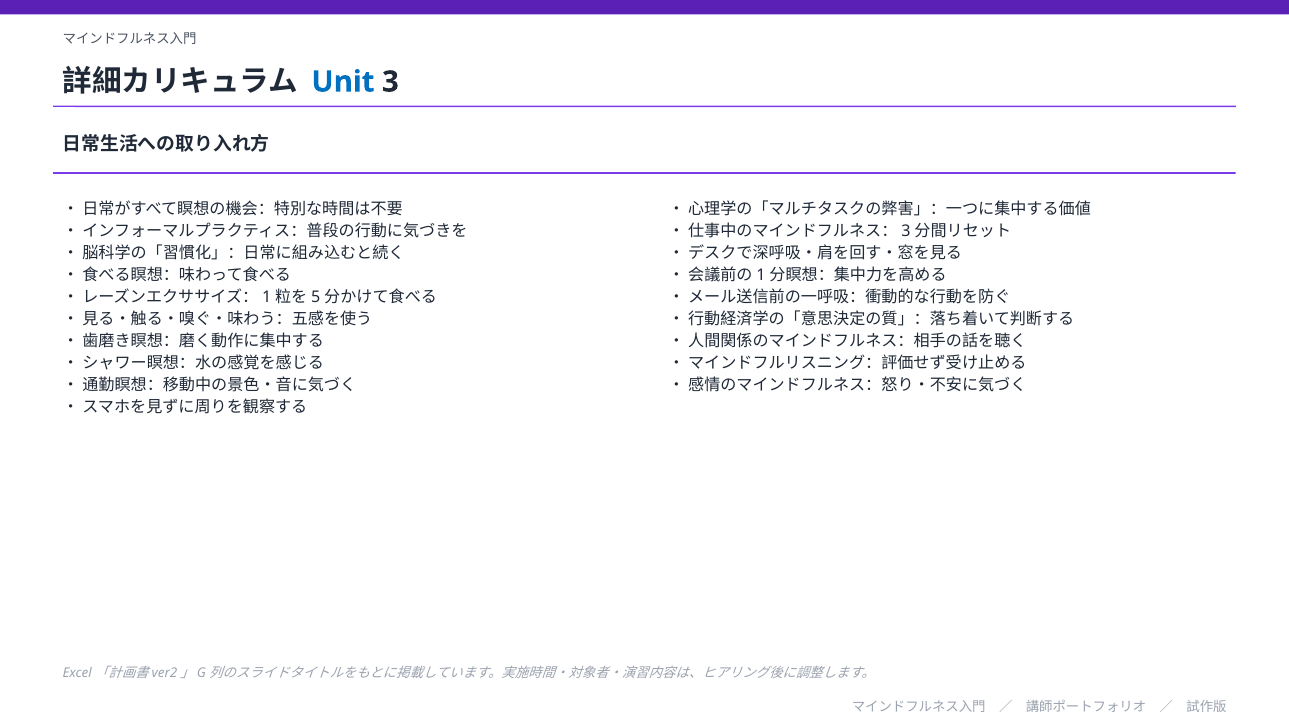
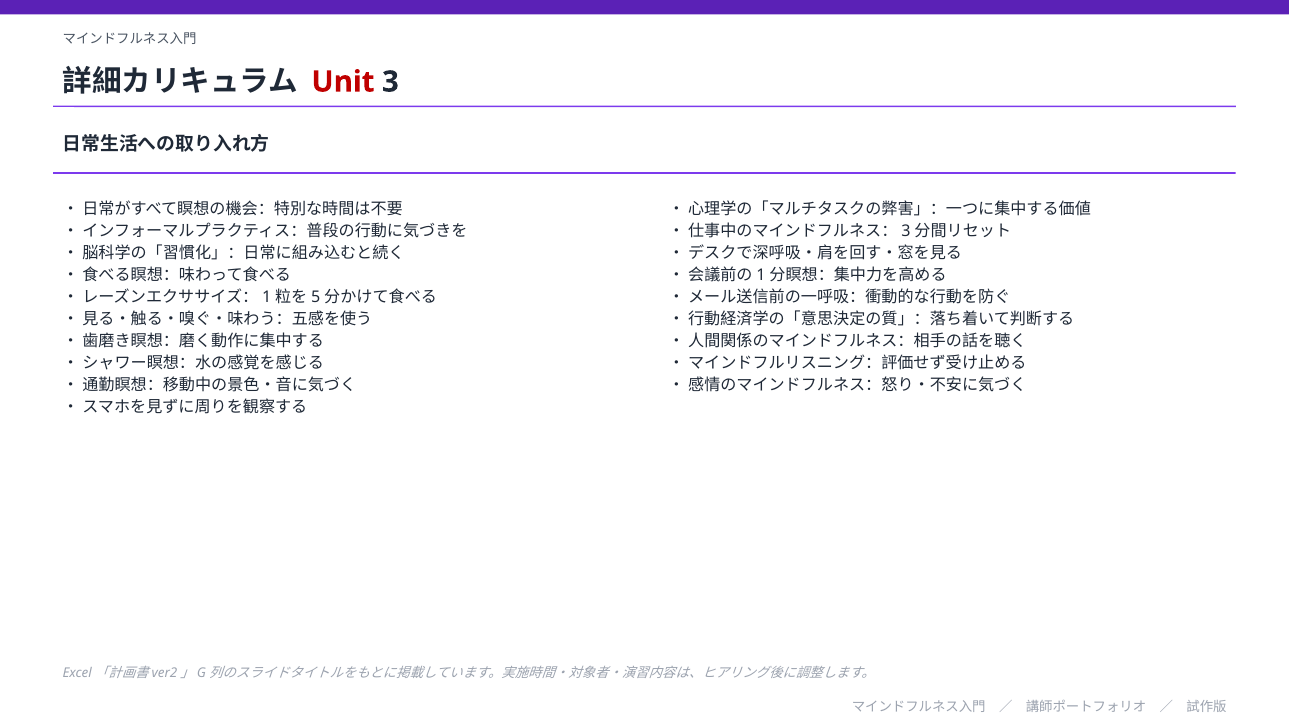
Unit colour: blue -> red
